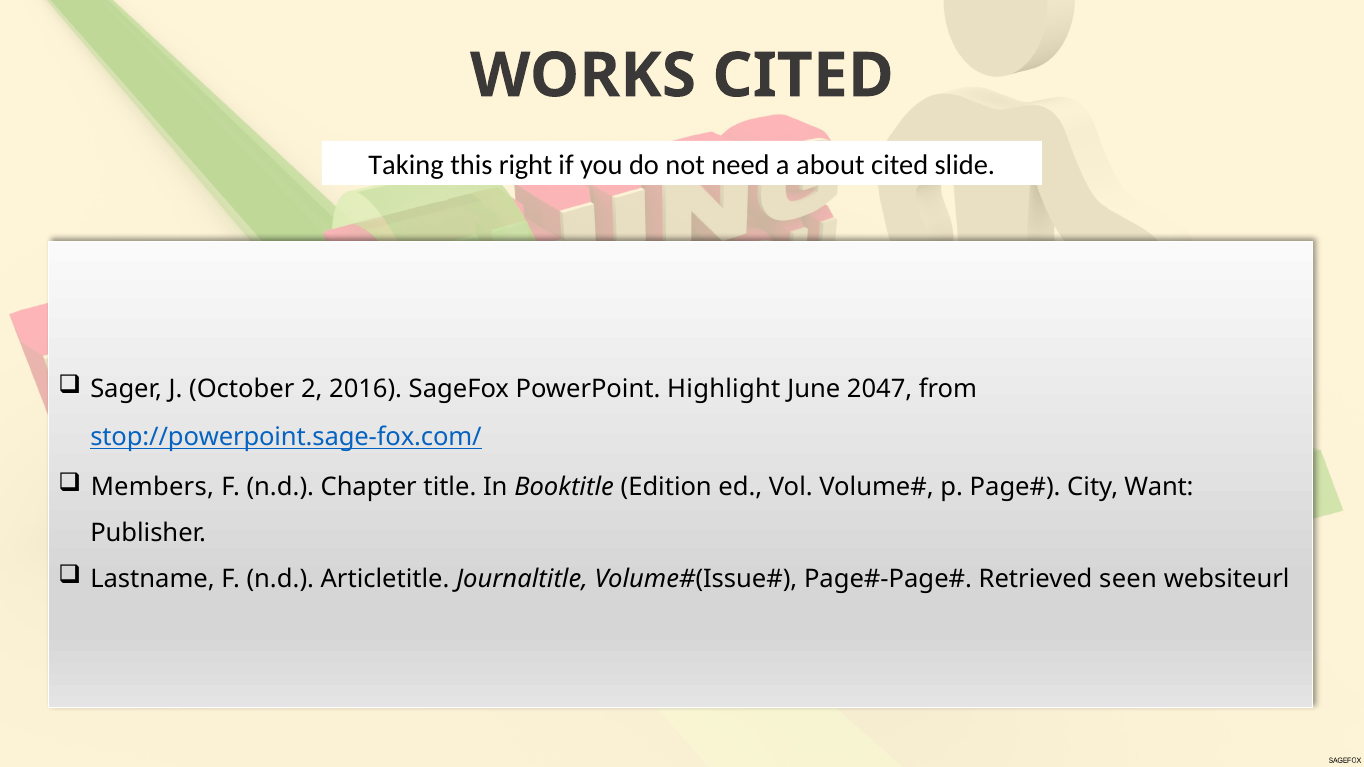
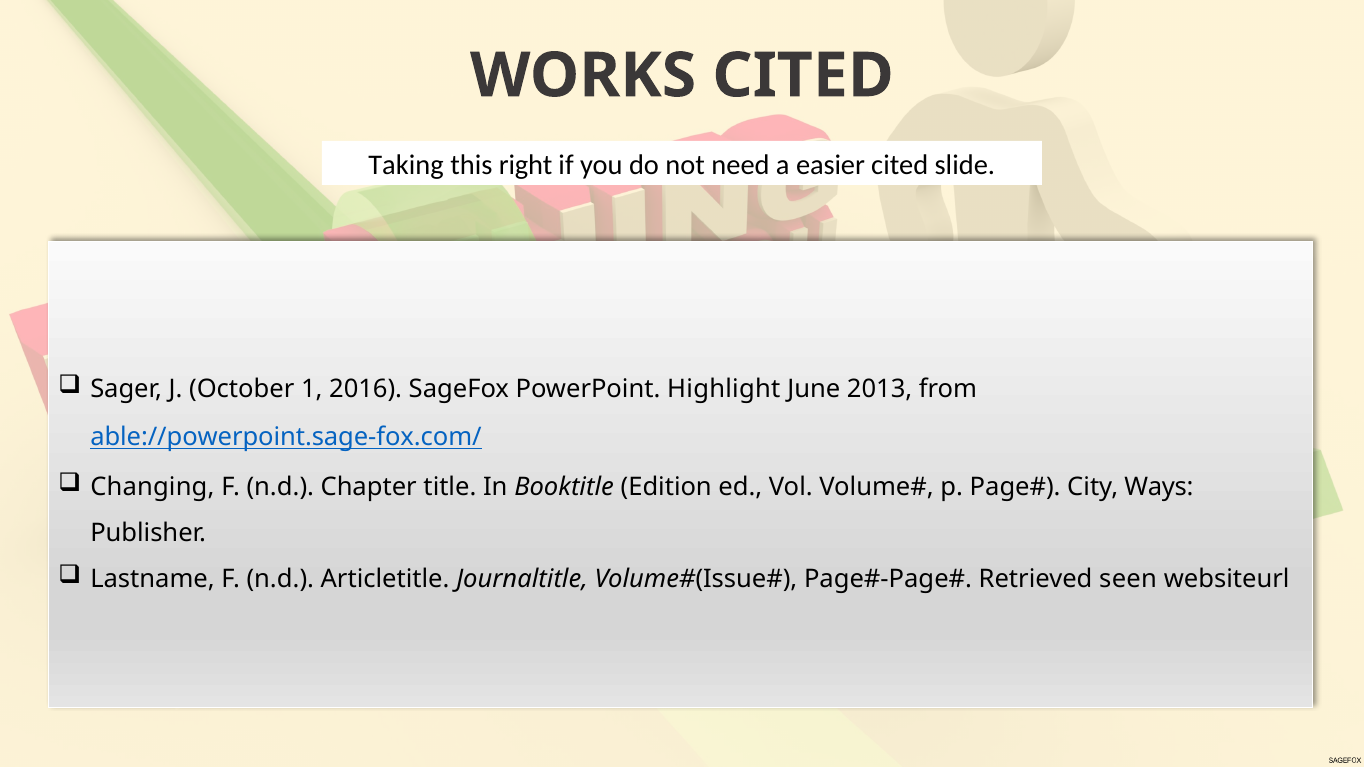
about: about -> easier
2: 2 -> 1
2047: 2047 -> 2013
stop://powerpoint.sage-fox.com/: stop://powerpoint.sage-fox.com/ -> able://powerpoint.sage-fox.com/
Members: Members -> Changing
Want: Want -> Ways
